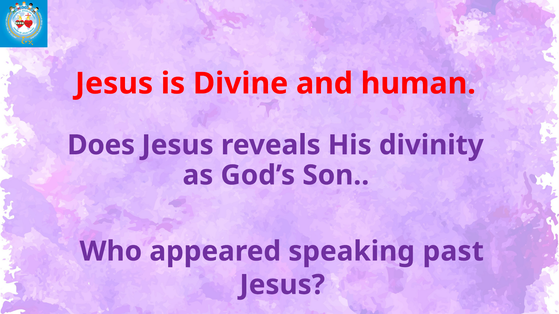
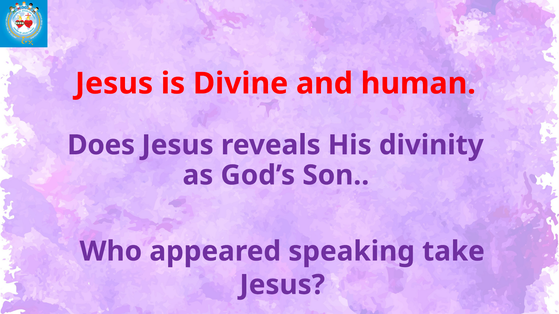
past: past -> take
